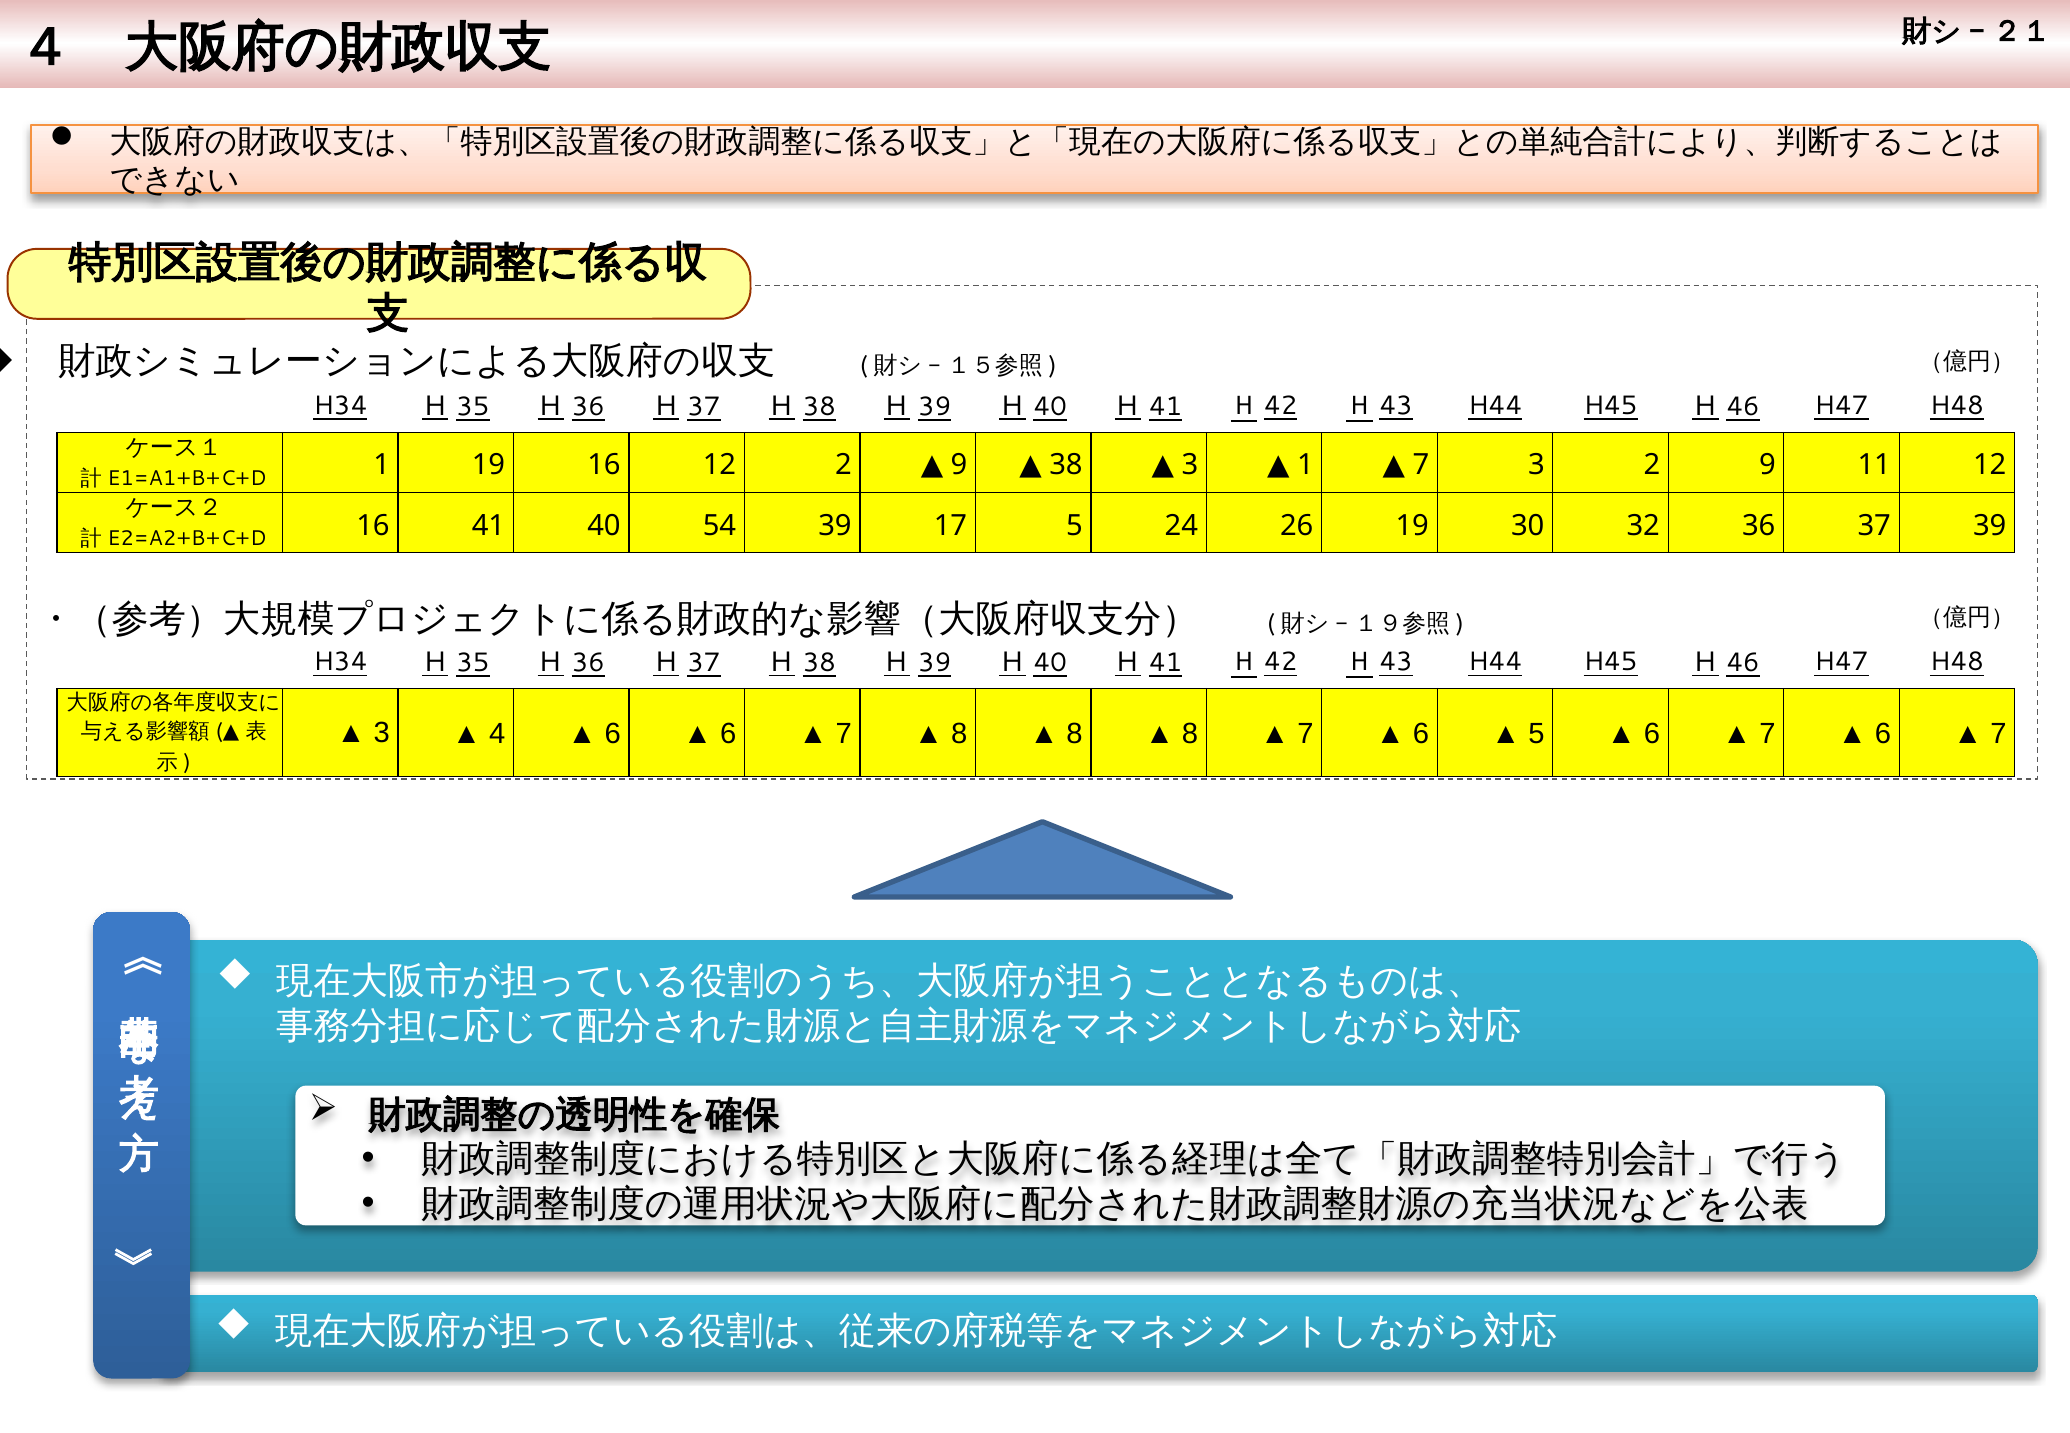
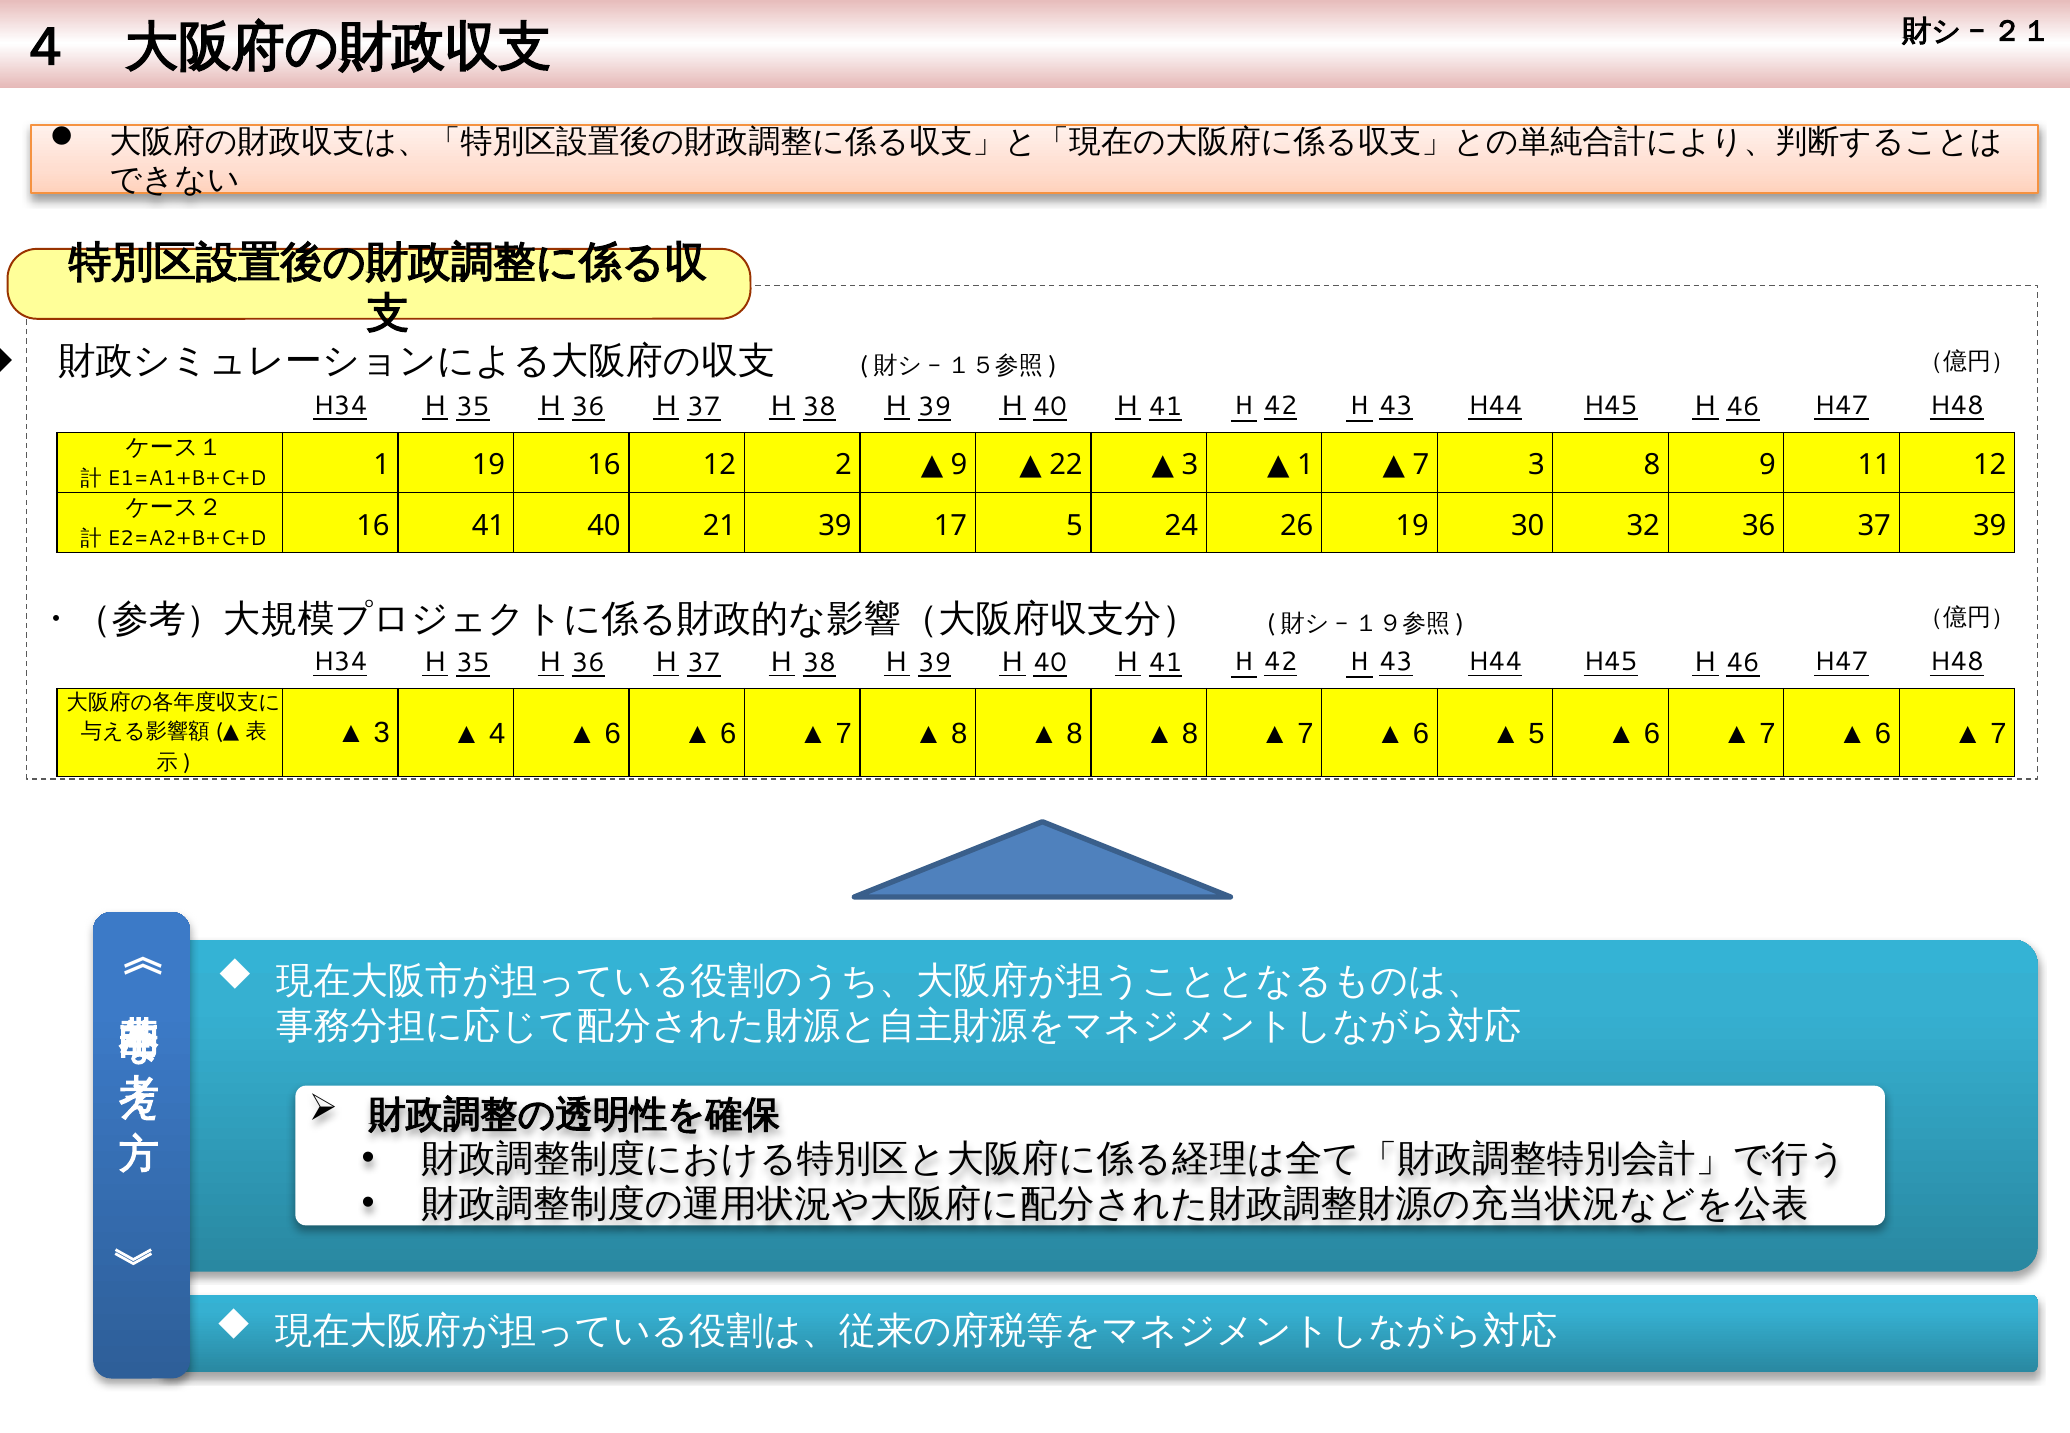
38 at (1066, 465): 38 -> 22
3 2: 2 -> 8
54: 54 -> 21
